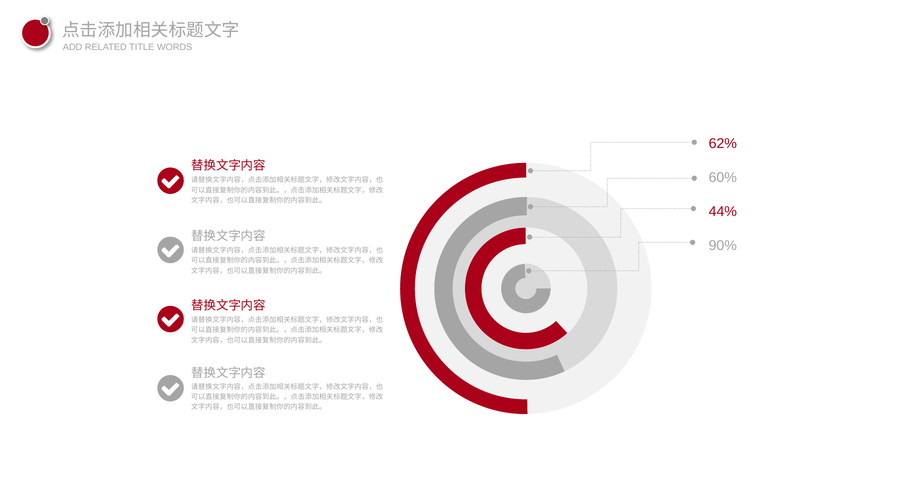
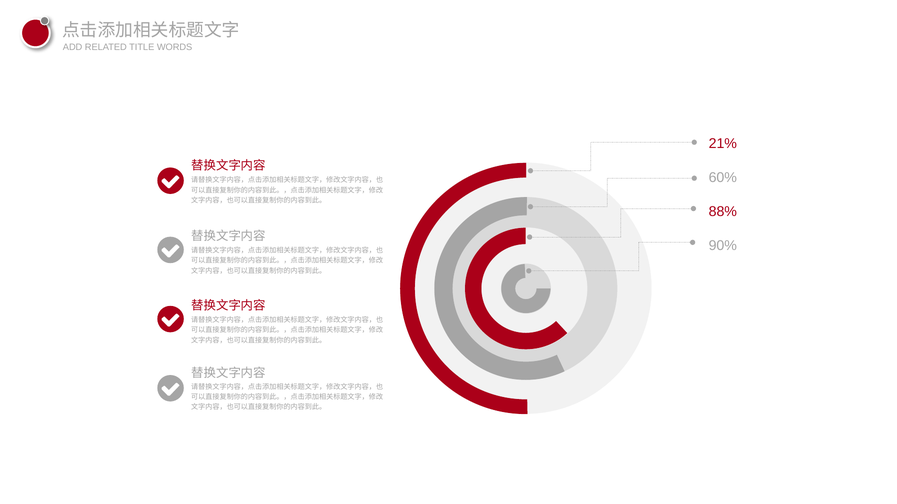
62%: 62% -> 21%
44%: 44% -> 88%
